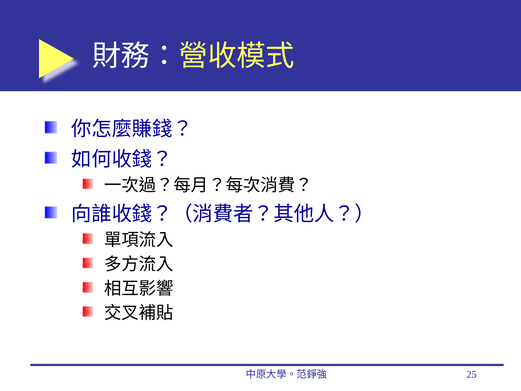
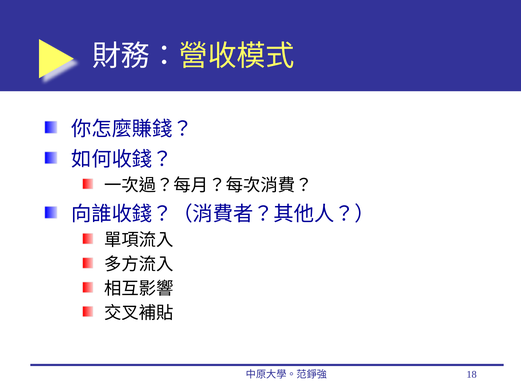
25: 25 -> 18
